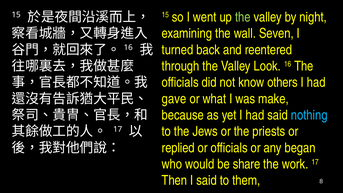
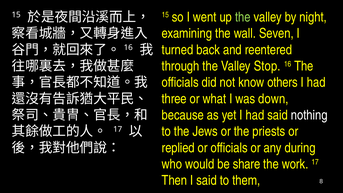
Look: Look -> Stop
gave: gave -> three
make: make -> down
nothing colour: light blue -> white
began: began -> during
